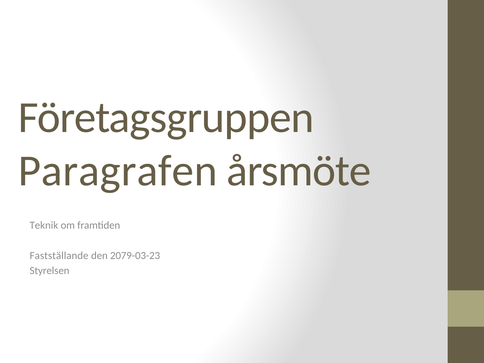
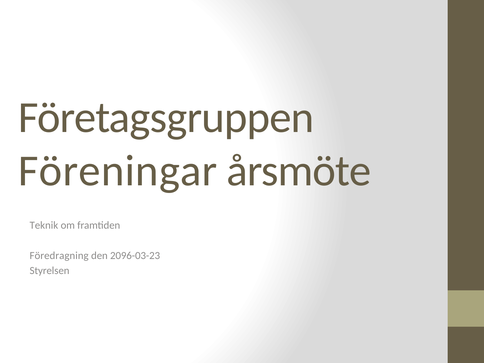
Paragrafen: Paragrafen -> Föreningar
Fastställande: Fastställande -> Föredragning
2079-03-23: 2079-03-23 -> 2096-03-23
